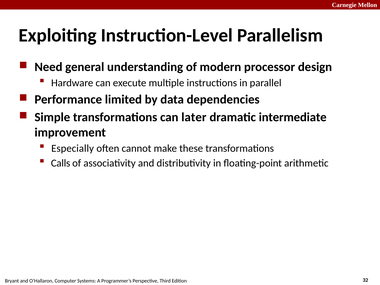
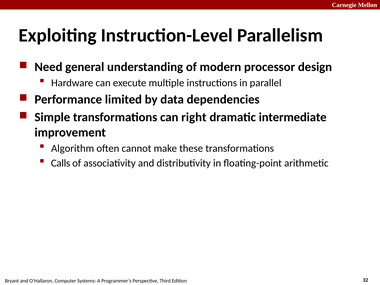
later: later -> right
Especially: Especially -> Algorithm
